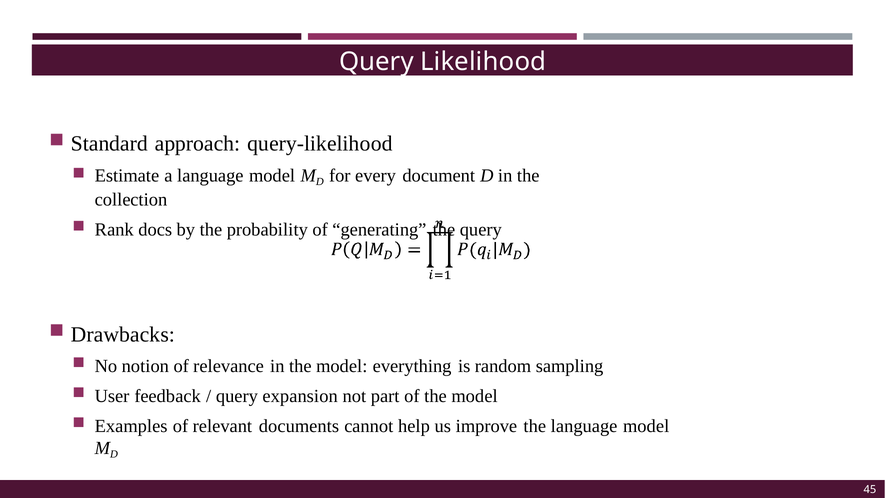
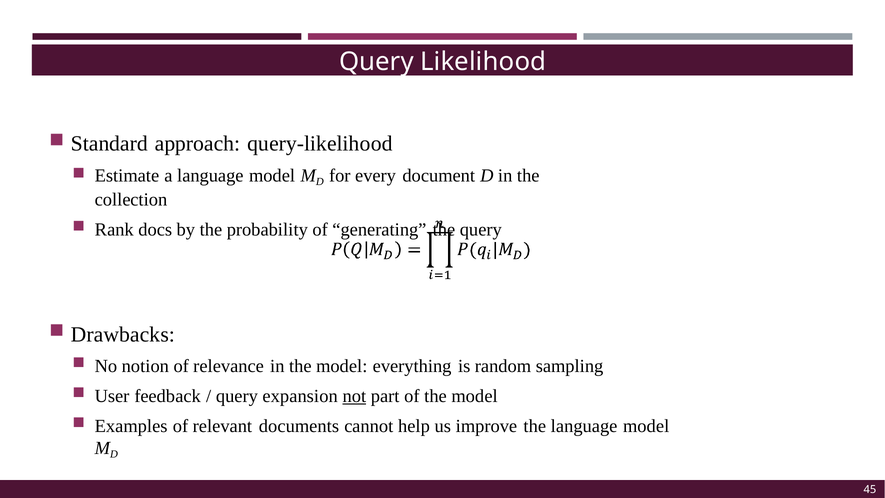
not underline: none -> present
